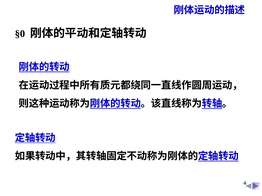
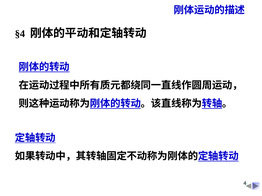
§0: §0 -> §4
